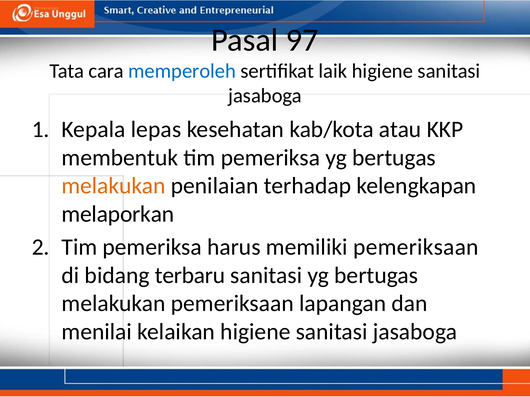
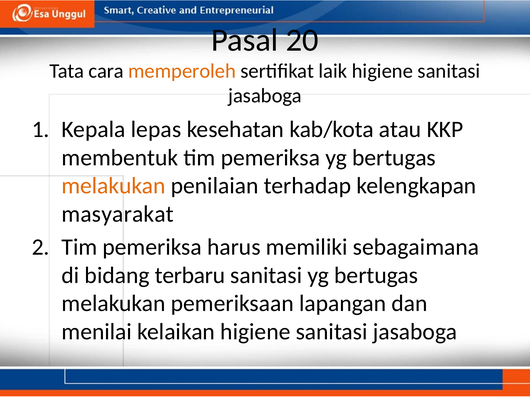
97: 97 -> 20
memperoleh colour: blue -> orange
melaporkan: melaporkan -> masyarakat
memiliki pemeriksaan: pemeriksaan -> sebagaimana
